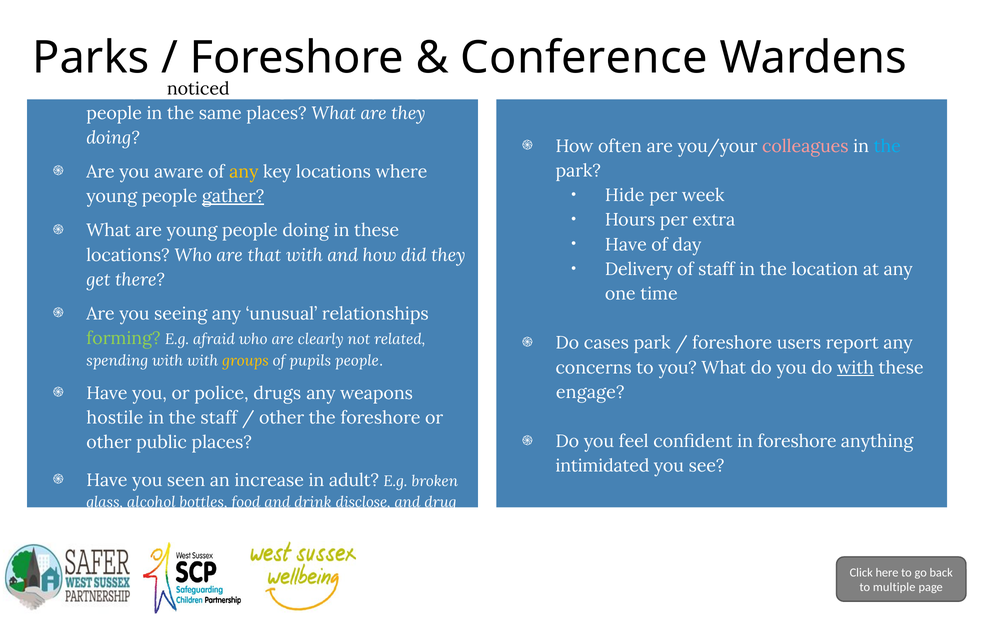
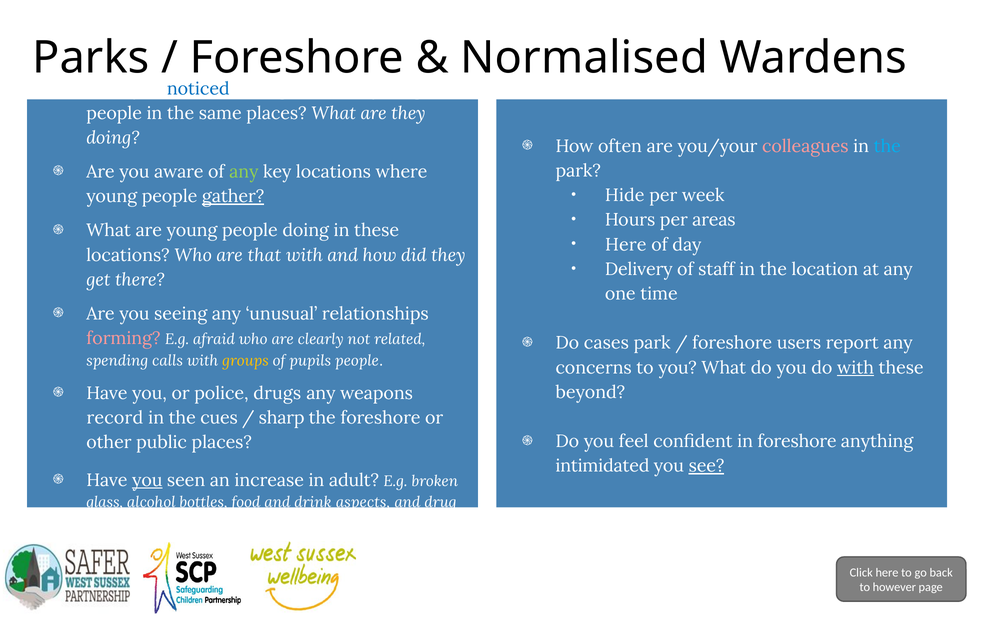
Conference: Conference -> Normalised
noticed colour: black -> blue
any at (244, 172) colour: yellow -> light green
extra: extra -> areas
Have at (626, 245): Have -> Here
forming colour: light green -> pink
spending with: with -> calls
engage: engage -> beyond
hostile: hostile -> record
the staff: staff -> cues
other at (282, 418): other -> sharp
see underline: none -> present
you at (147, 480) underline: none -> present
disclose: disclose -> aspects
multiple: multiple -> however
